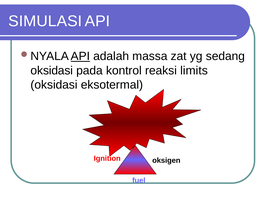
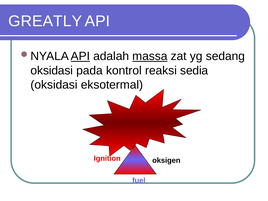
SIMULASI: SIMULASI -> GREATLY
massa underline: none -> present
limits: limits -> sedia
